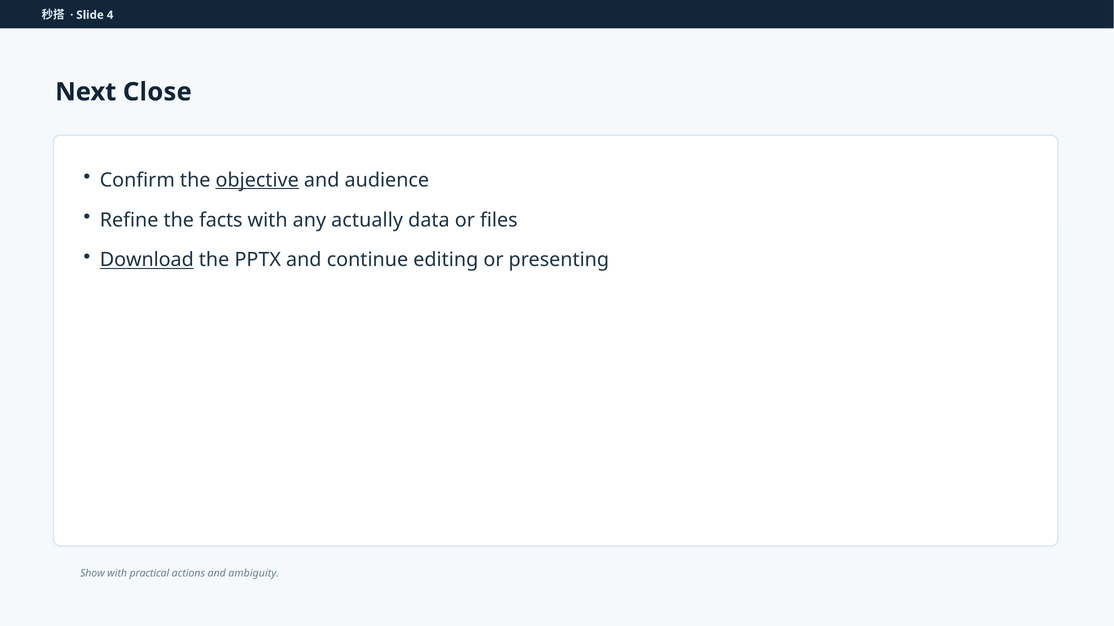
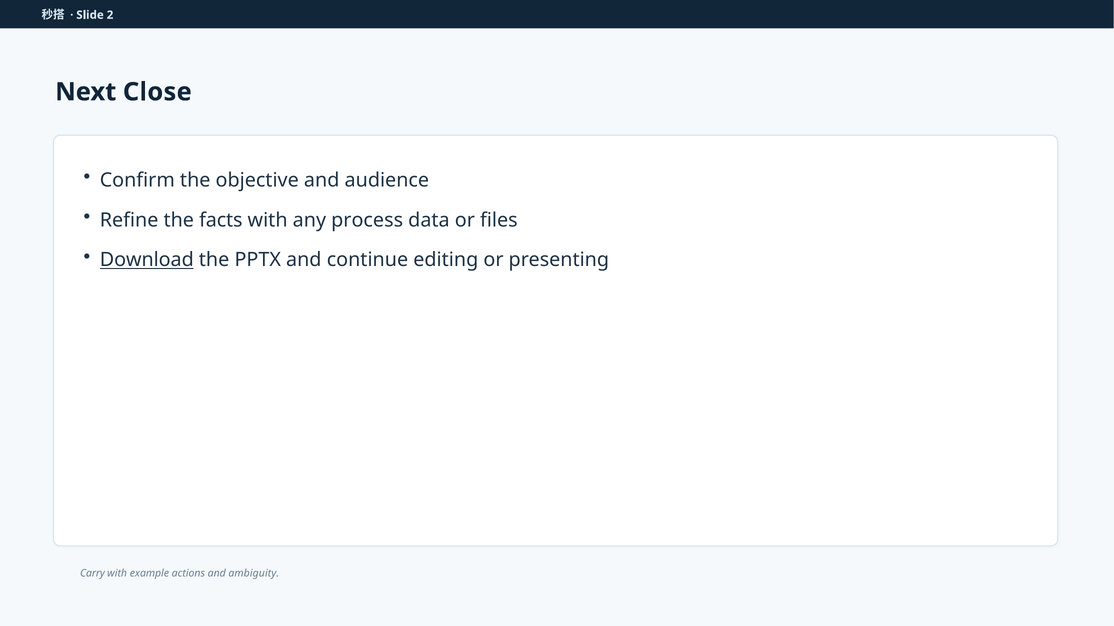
4: 4 -> 2
objective underline: present -> none
actually: actually -> process
Show: Show -> Carry
practical: practical -> example
